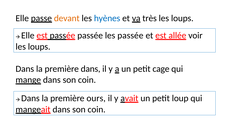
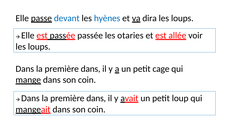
devant colour: orange -> blue
très: très -> dira
les passée: passée -> otaries
ours at (96, 98): ours -> dans
